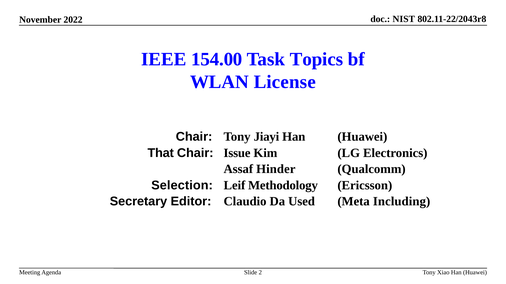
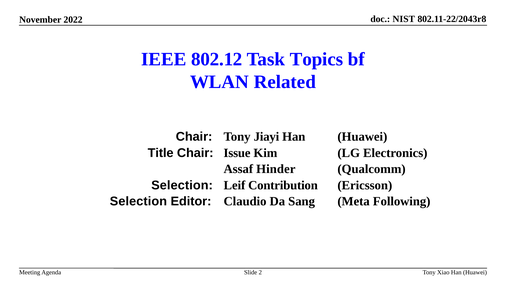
154.00: 154.00 -> 802.12
License: License -> Related
That: That -> Title
Methodology: Methodology -> Contribution
Secretary at (138, 202): Secretary -> Selection
Used: Used -> Sang
Including: Including -> Following
